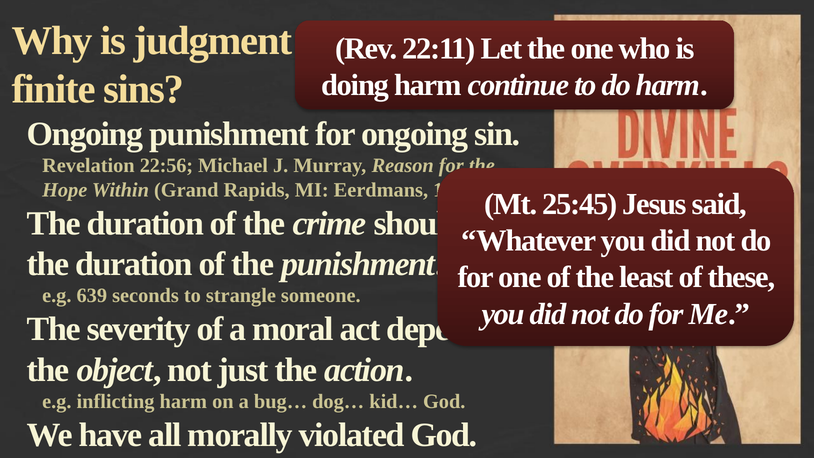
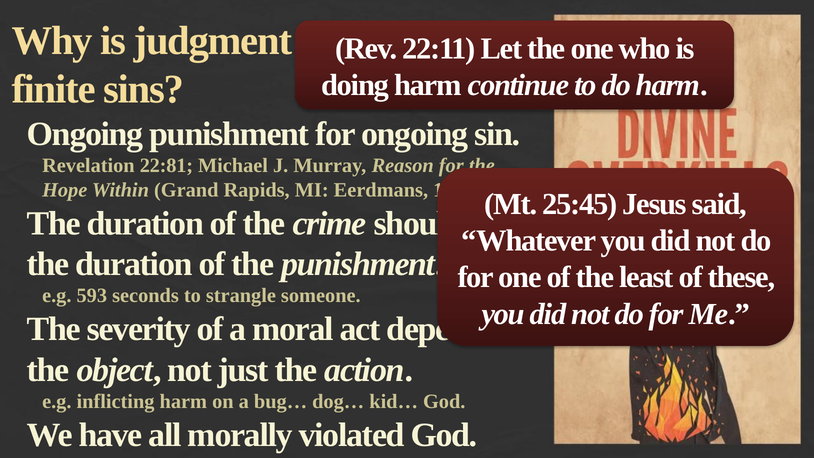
22:56: 22:56 -> 22:81
639: 639 -> 593
